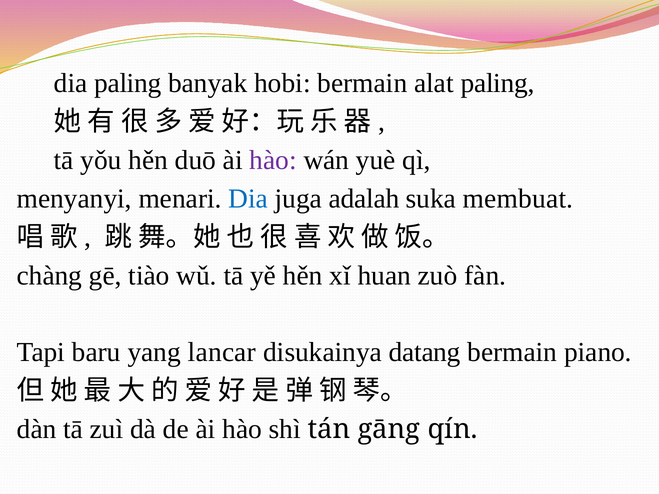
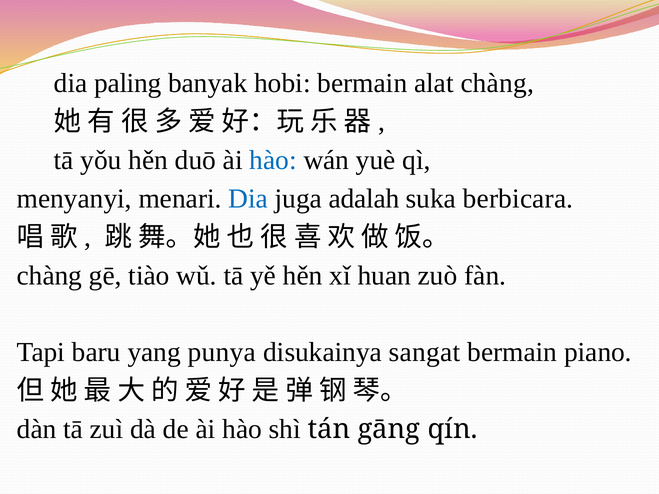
alat paling: paling -> chàng
hào at (273, 160) colour: purple -> blue
membuat: membuat -> berbicara
lancar: lancar -> punya
datang: datang -> sangat
